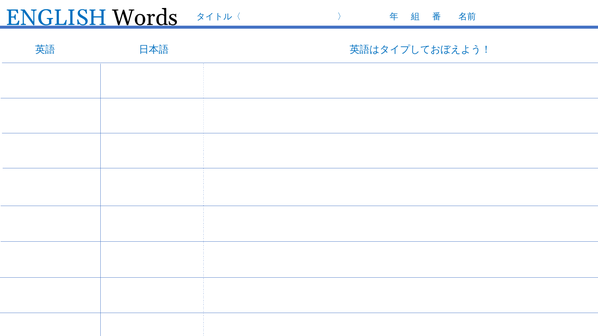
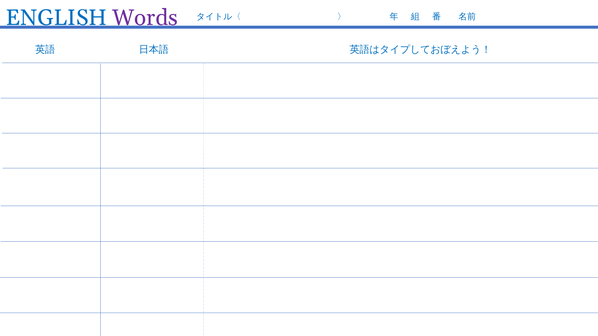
Words colour: black -> purple
